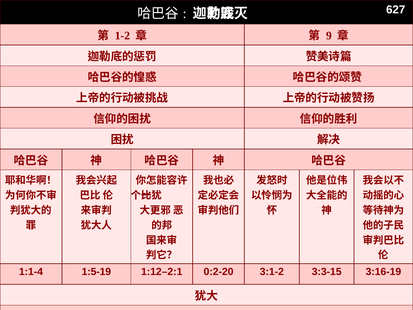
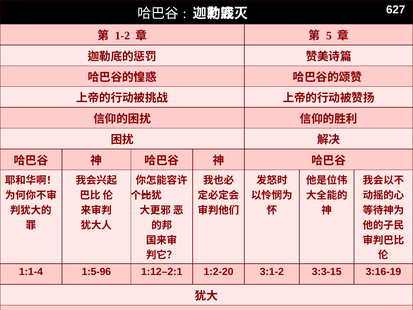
9: 9 -> 5
1:5-19: 1:5-19 -> 1:5-96
0:2-20: 0:2-20 -> 1:2-20
